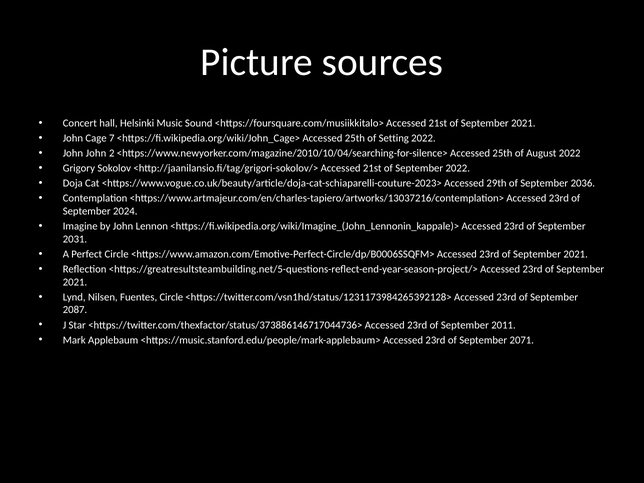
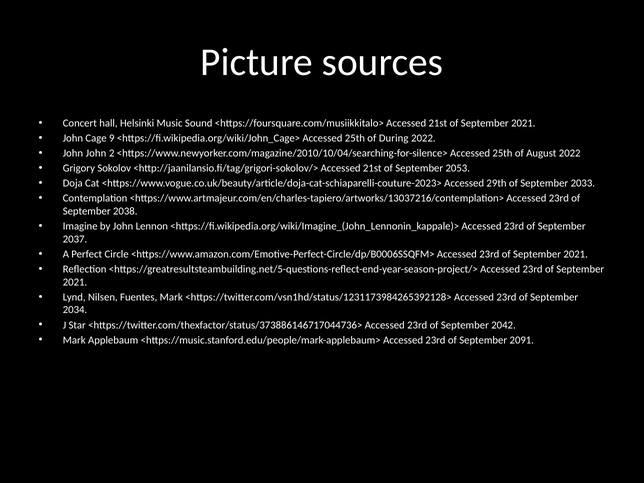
7: 7 -> 9
Setting: Setting -> During
September 2022: 2022 -> 2053
2036: 2036 -> 2033
2024: 2024 -> 2038
2031: 2031 -> 2037
Fuentes Circle: Circle -> Mark
2087: 2087 -> 2034
2011: 2011 -> 2042
2071: 2071 -> 2091
